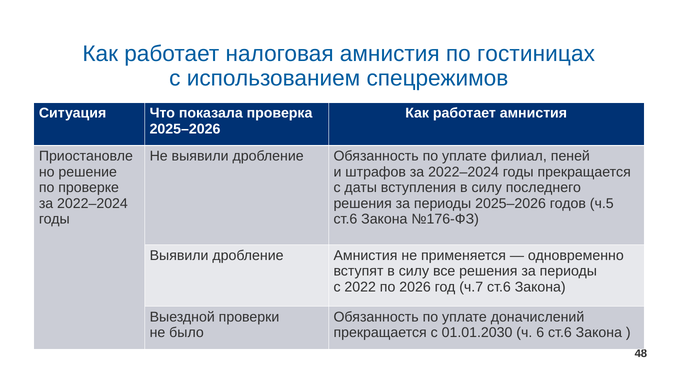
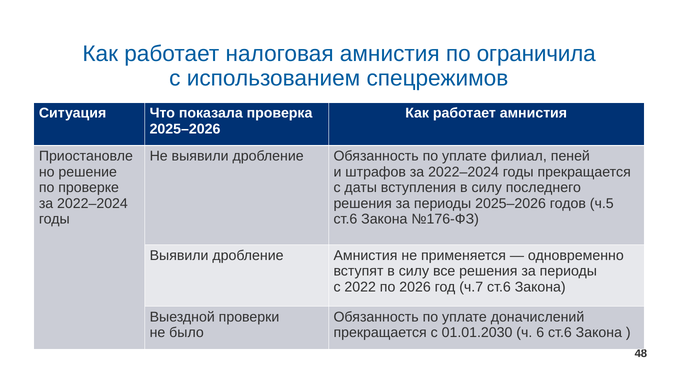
гостиницах: гостиницах -> ограничила
